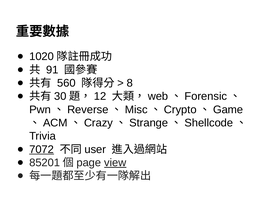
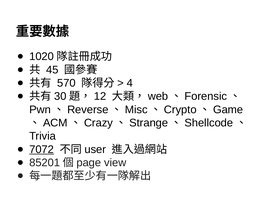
91: 91 -> 45
560: 560 -> 570
8: 8 -> 4
view underline: present -> none
